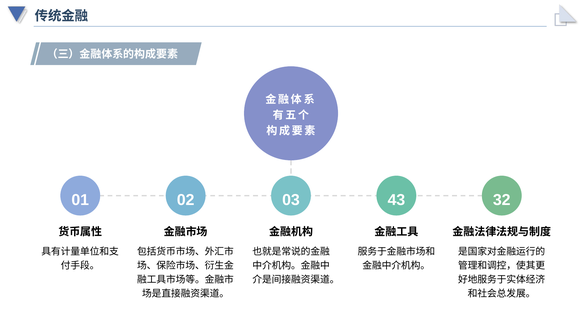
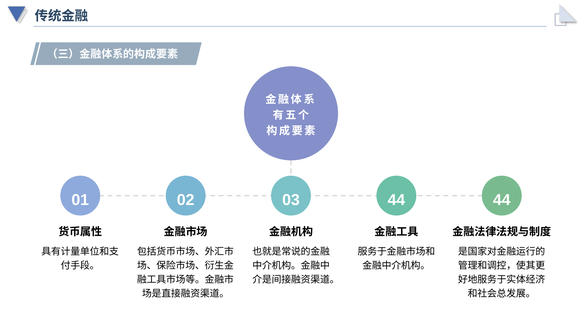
02 43: 43 -> 44
01 32: 32 -> 44
